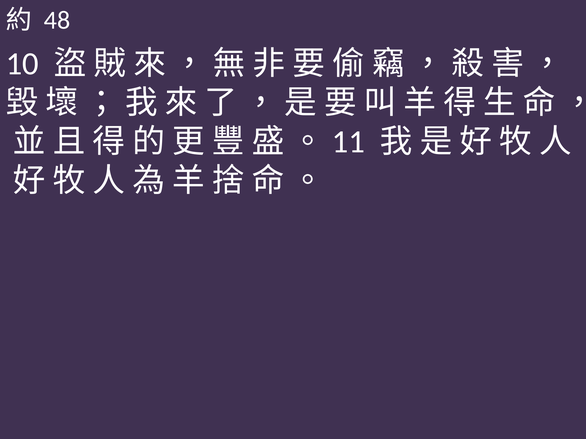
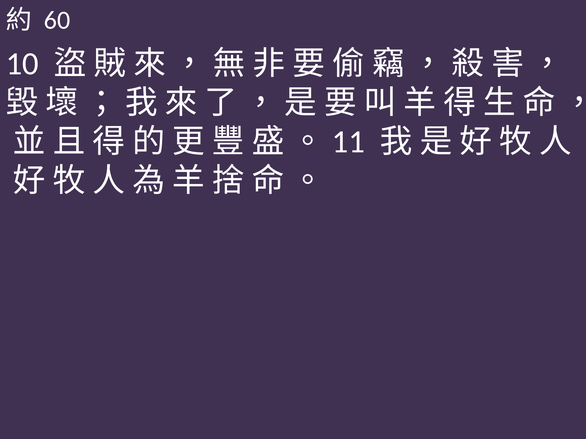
48: 48 -> 60
